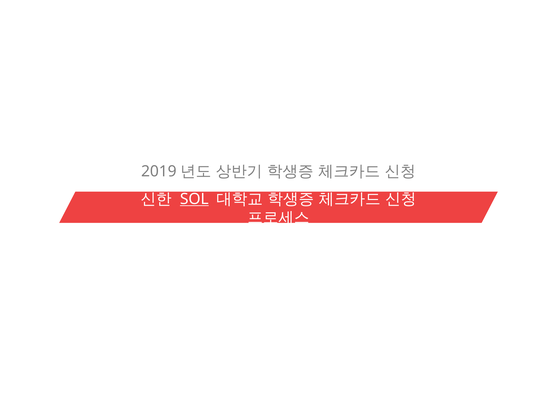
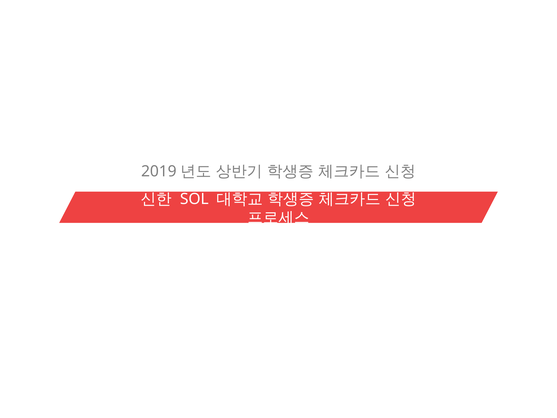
SOL underline: present -> none
